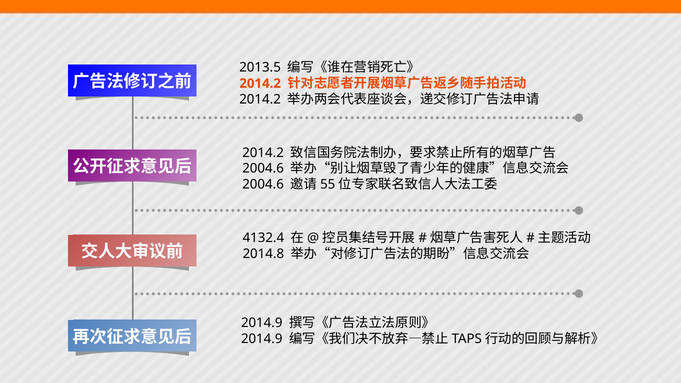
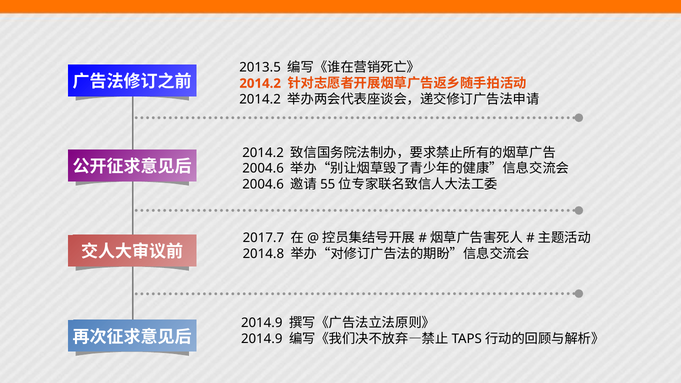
4132.4: 4132.4 -> 2017.7
